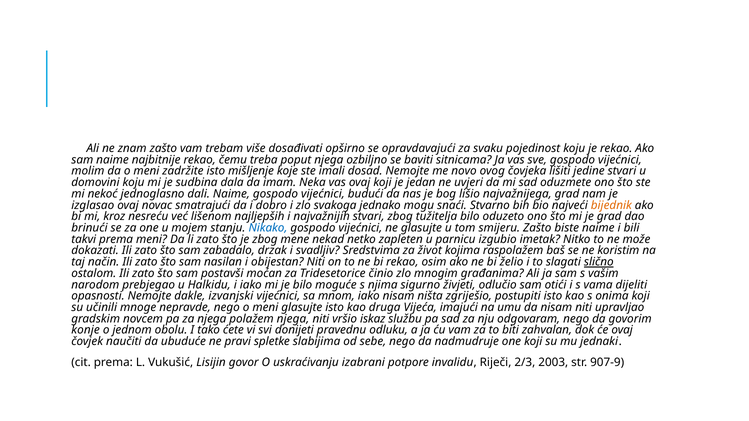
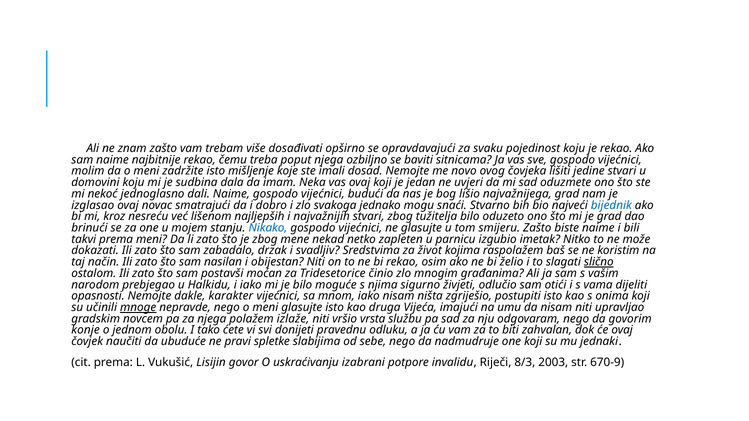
bijednik colour: orange -> blue
izvanjski: izvanjski -> karakter
mnoge underline: none -> present
polažem njega: njega -> izlaže
iskaz: iskaz -> vrsta
2/3: 2/3 -> 8/3
907-9: 907-9 -> 670-9
